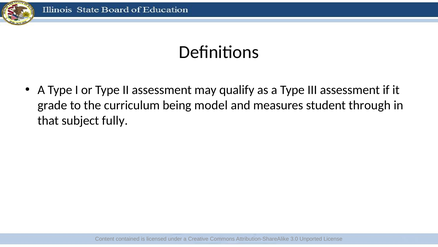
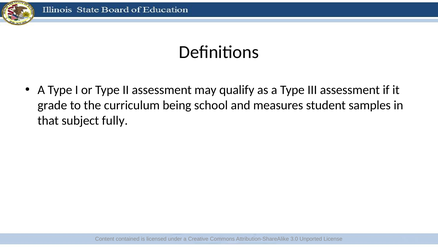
model: model -> school
through: through -> samples
